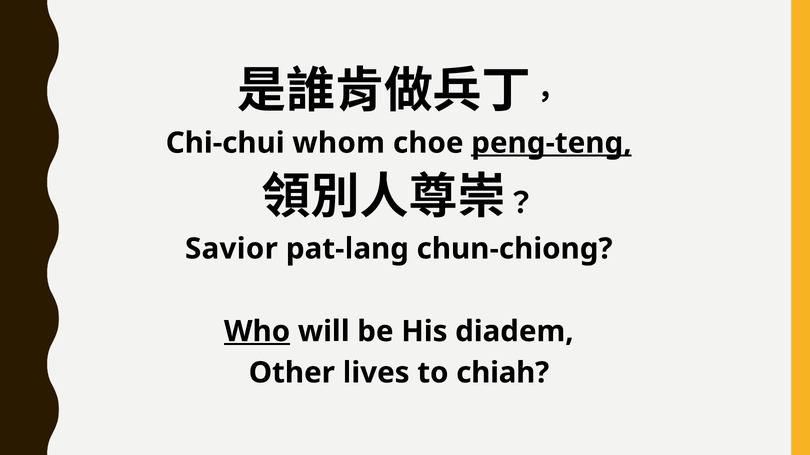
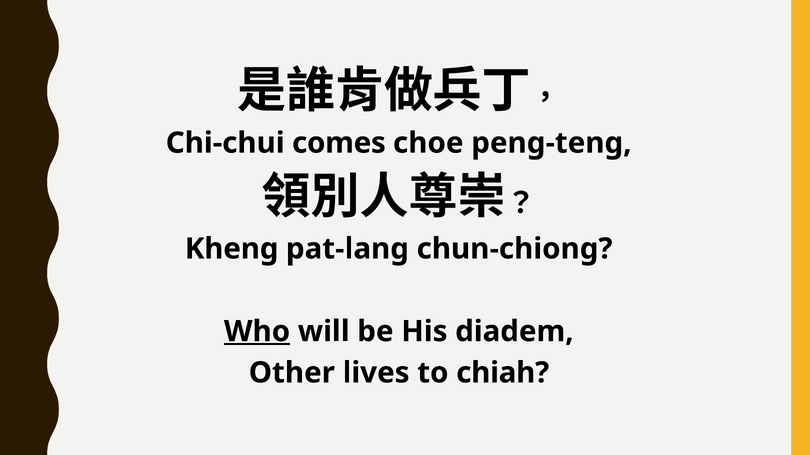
whom: whom -> comes
peng-teng underline: present -> none
Savior: Savior -> Kheng
